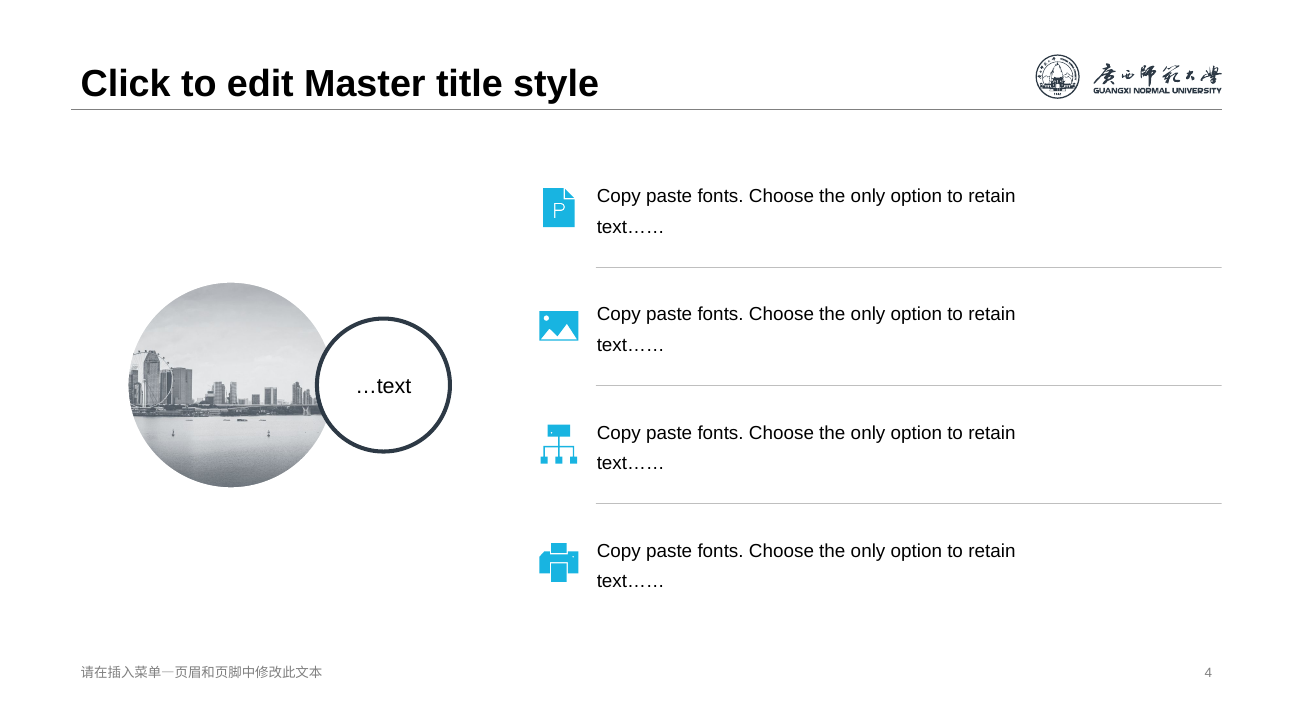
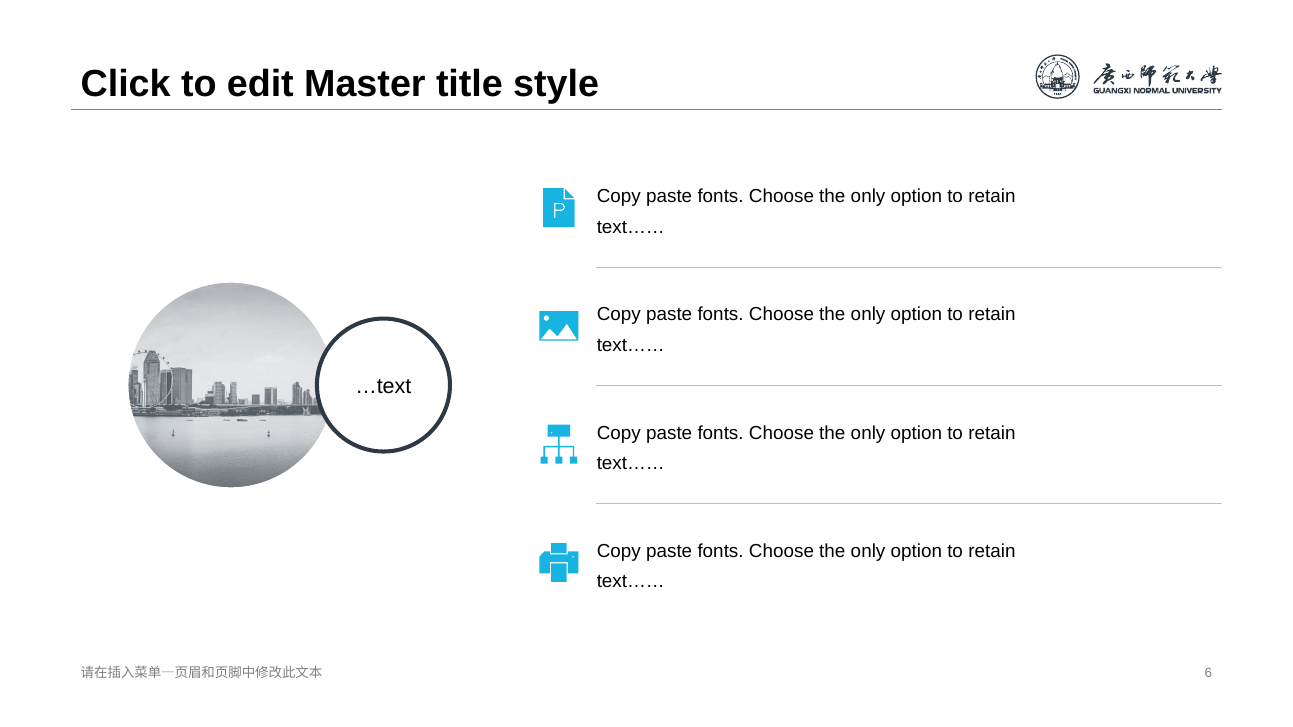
4: 4 -> 6
